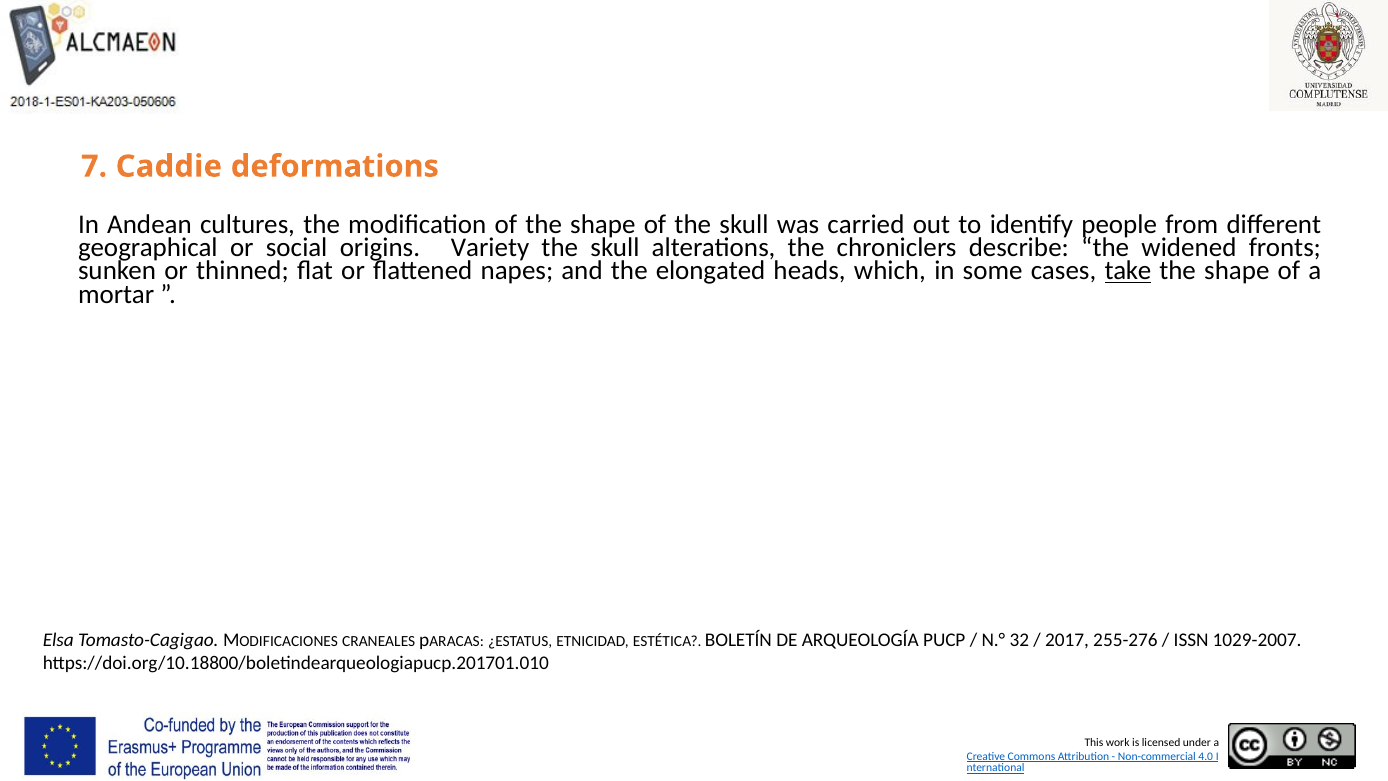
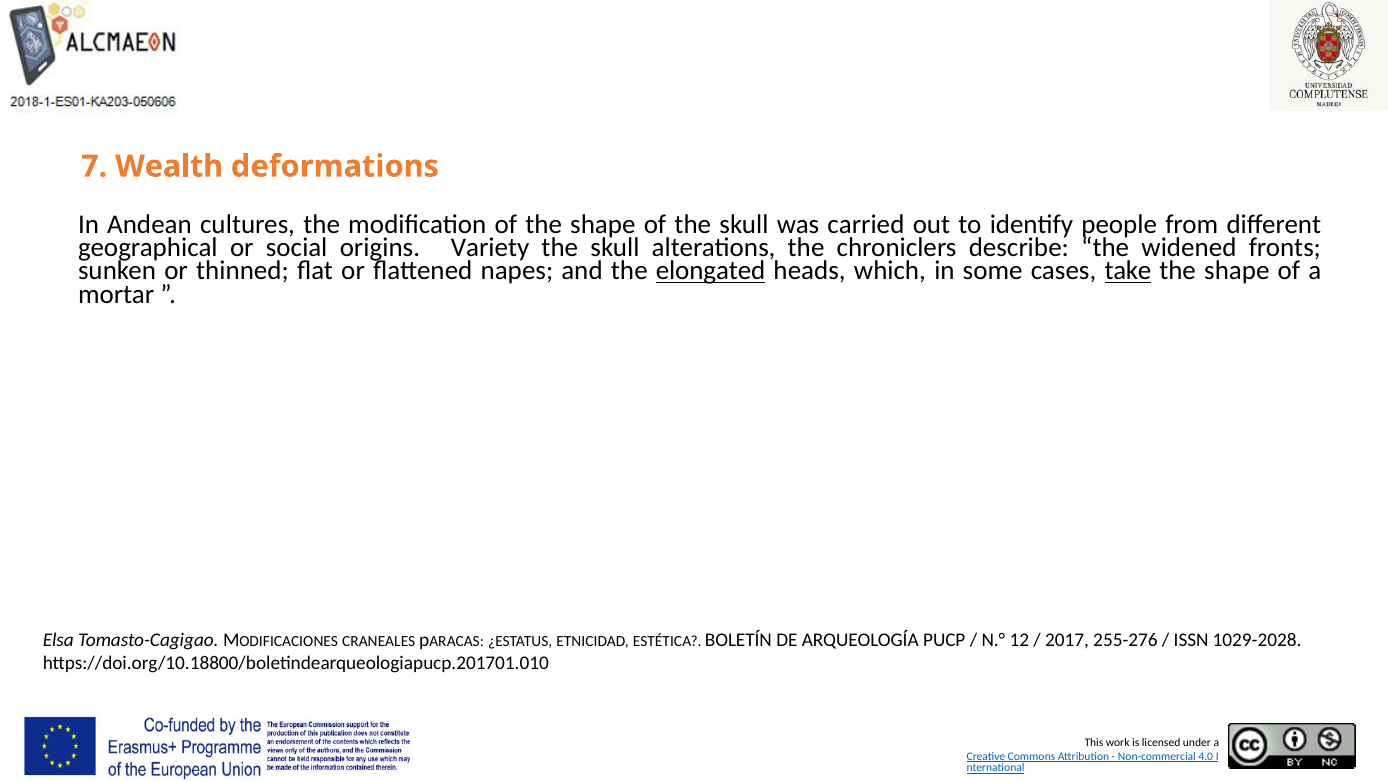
Caddie: Caddie -> Wealth
elongated underline: none -> present
32: 32 -> 12
1029-2007: 1029-2007 -> 1029-2028
